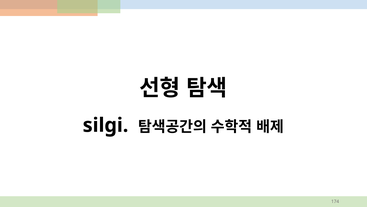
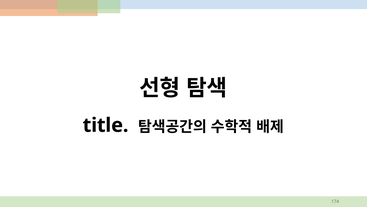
silgi: silgi -> title
